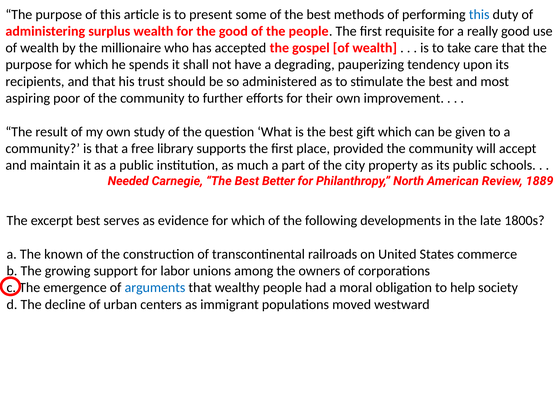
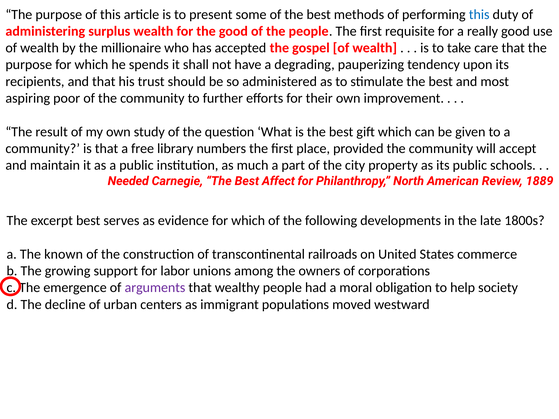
supports: supports -> numbers
Better: Better -> Affect
arguments colour: blue -> purple
